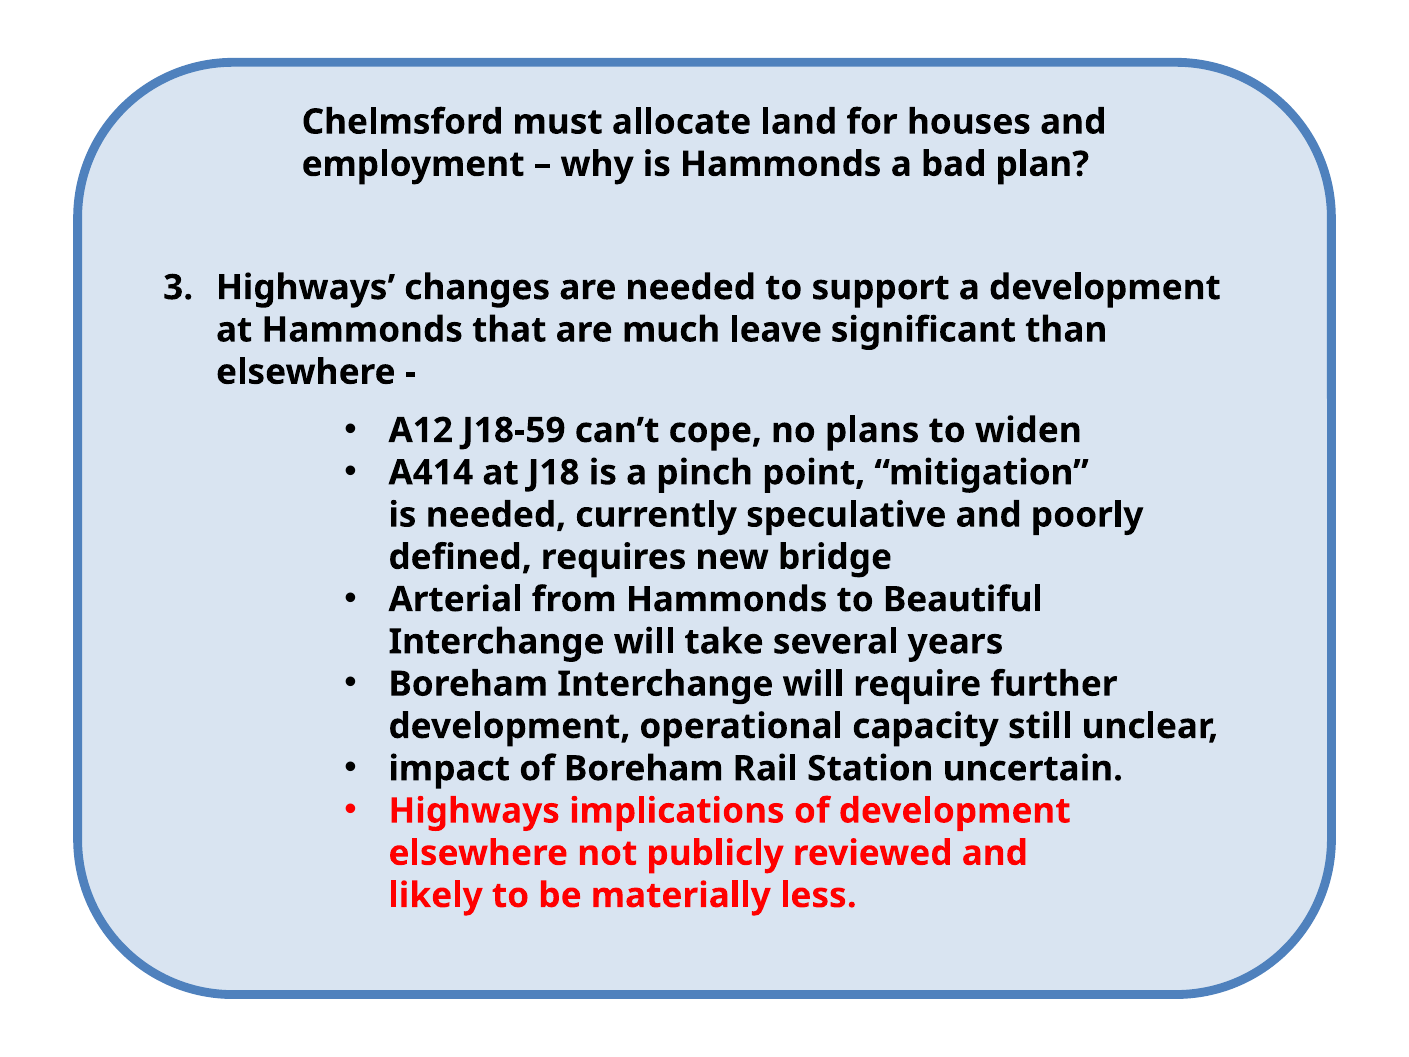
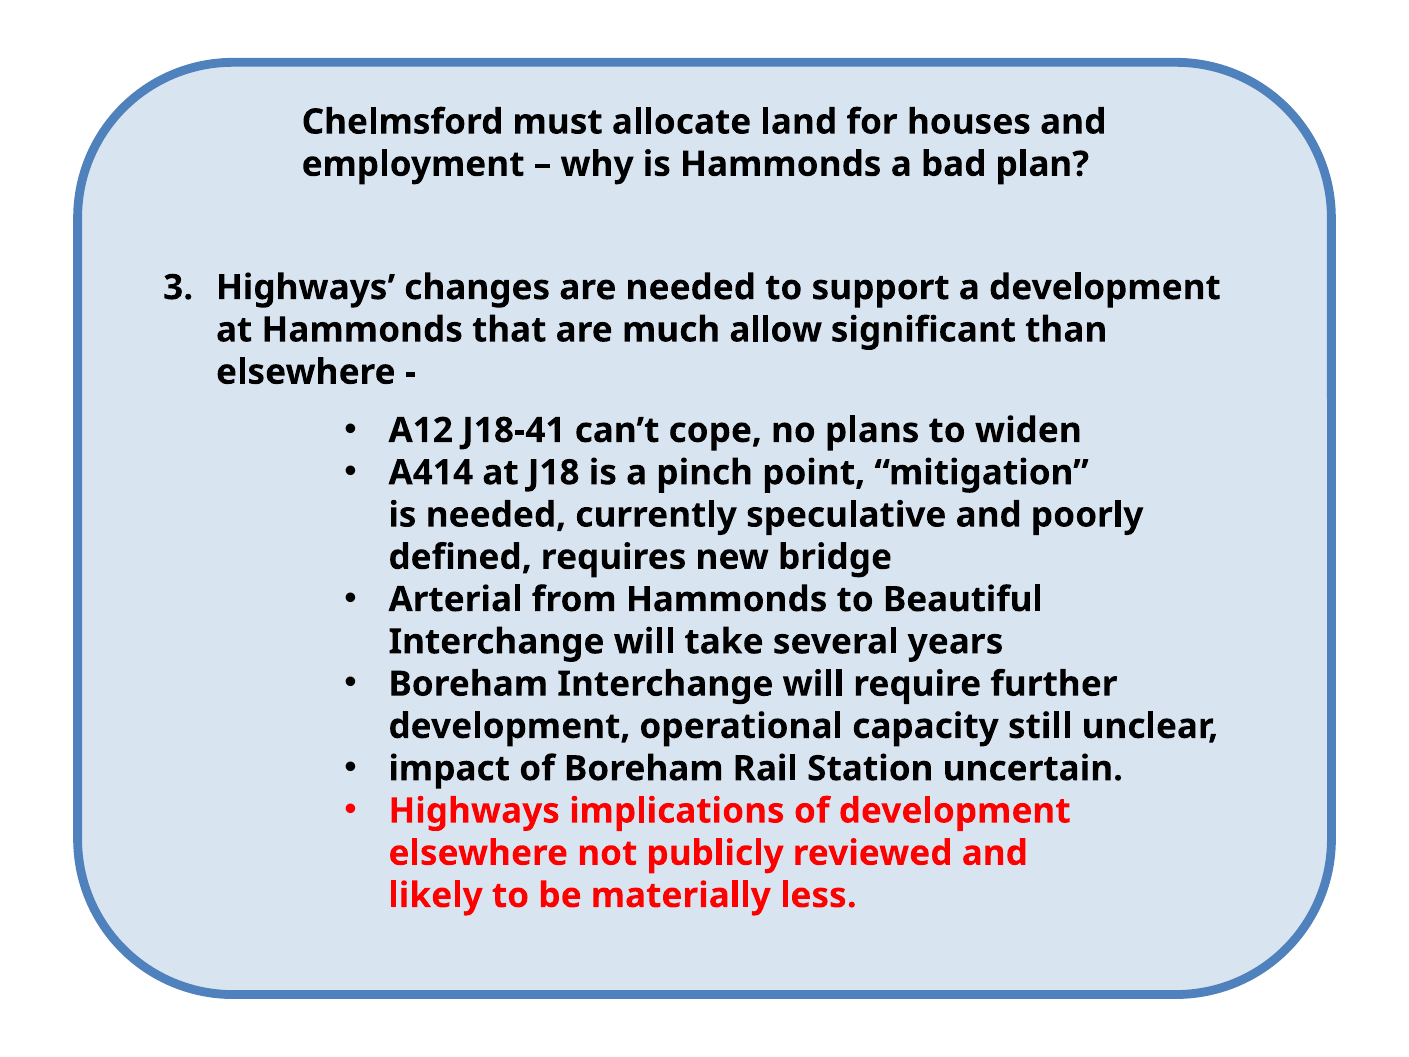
leave: leave -> allow
J18-59: J18-59 -> J18-41
